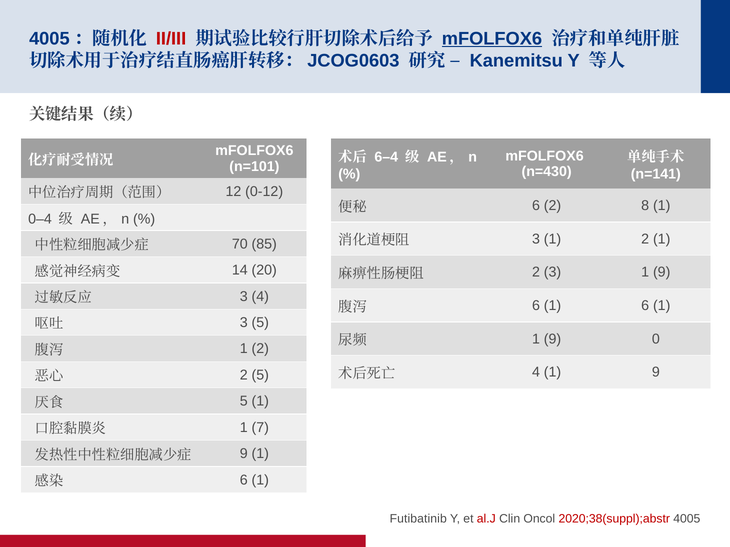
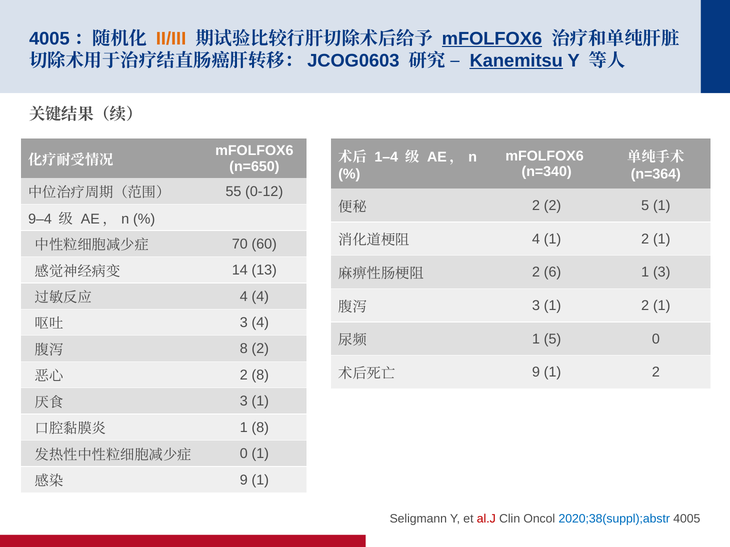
II/III colour: red -> orange
Kanemitsu underline: none -> present
6–4: 6–4 -> 1–4
n=101: n=101 -> n=650
n=430: n=430 -> n=340
n=141: n=141 -> n=364
12: 12 -> 55
6 at (536, 206): 6 -> 2
2 8: 8 -> 5
0–4: 0–4 -> 9–4
3 at (536, 239): 3 -> 4
85: 85 -> 60
20: 20 -> 13
2 3: 3 -> 6
9 at (662, 272): 9 -> 3
3 at (244, 297): 3 -> 4
6 at (536, 306): 6 -> 3
6 at (645, 306): 6 -> 2
3 5: 5 -> 4
9 at (552, 339): 9 -> 5
1 at (244, 349): 1 -> 8
4 at (536, 373): 4 -> 9
9 at (656, 373): 9 -> 2
2 5: 5 -> 8
5 at (244, 402): 5 -> 3
1 7: 7 -> 8
9 at (244, 454): 9 -> 0
6 at (244, 480): 6 -> 9
Futibatinib: Futibatinib -> Seligmann
2020;38(suppl);abstr colour: red -> blue
